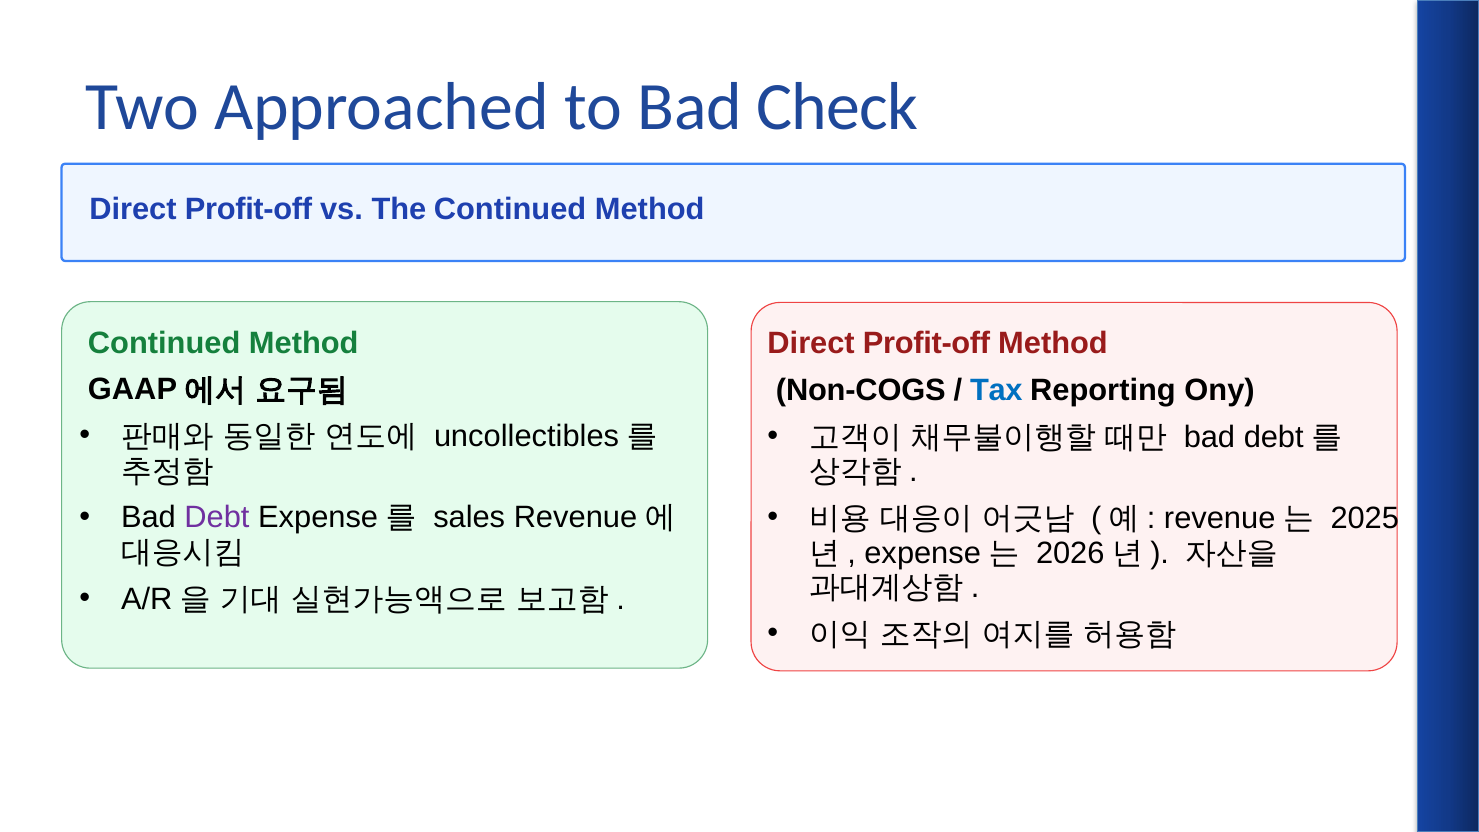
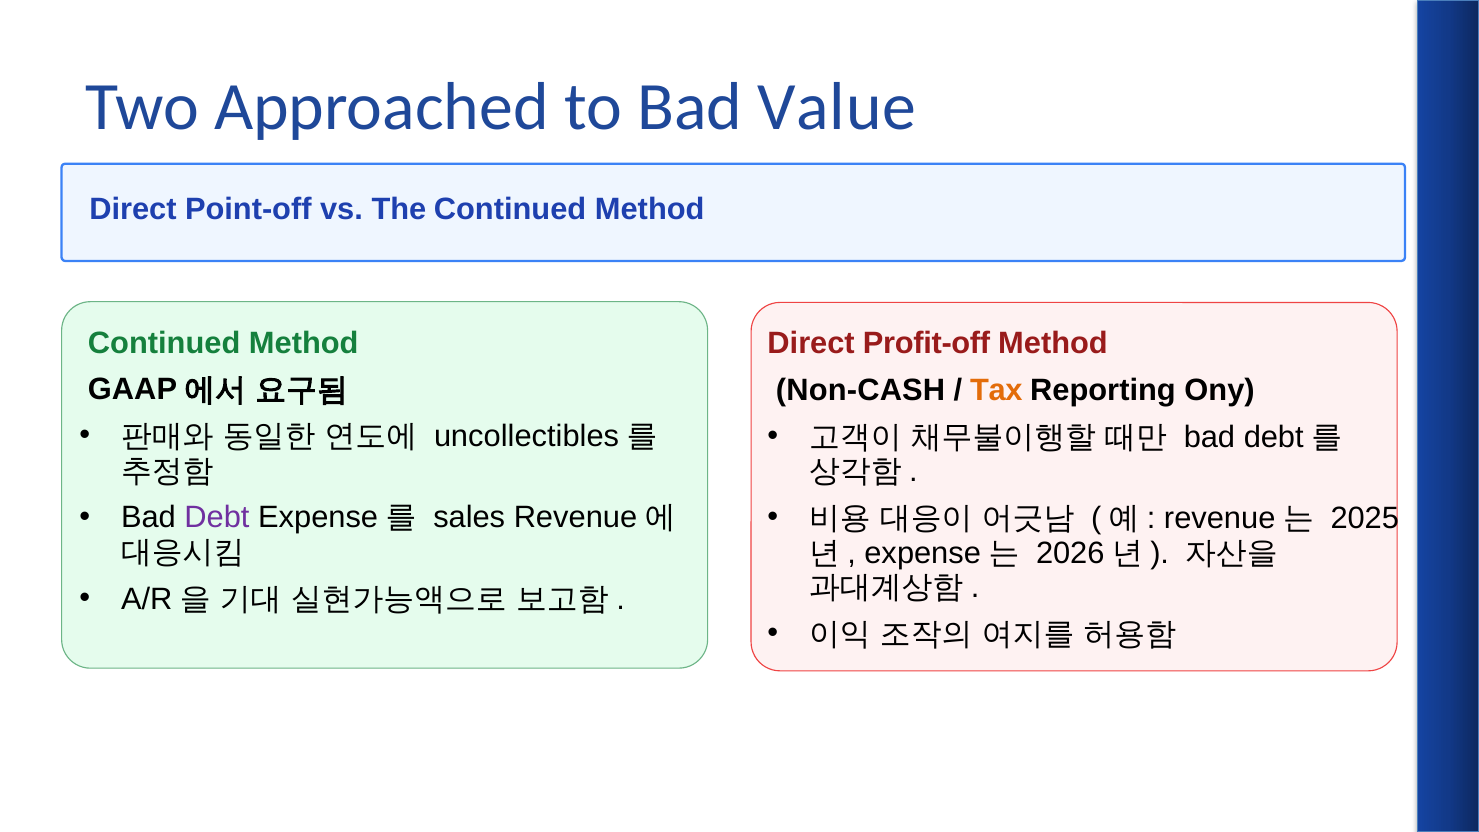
Check: Check -> Value
Profit-off at (249, 210): Profit-off -> Point-off
Non-COGS: Non-COGS -> Non-CASH
Tax colour: blue -> orange
